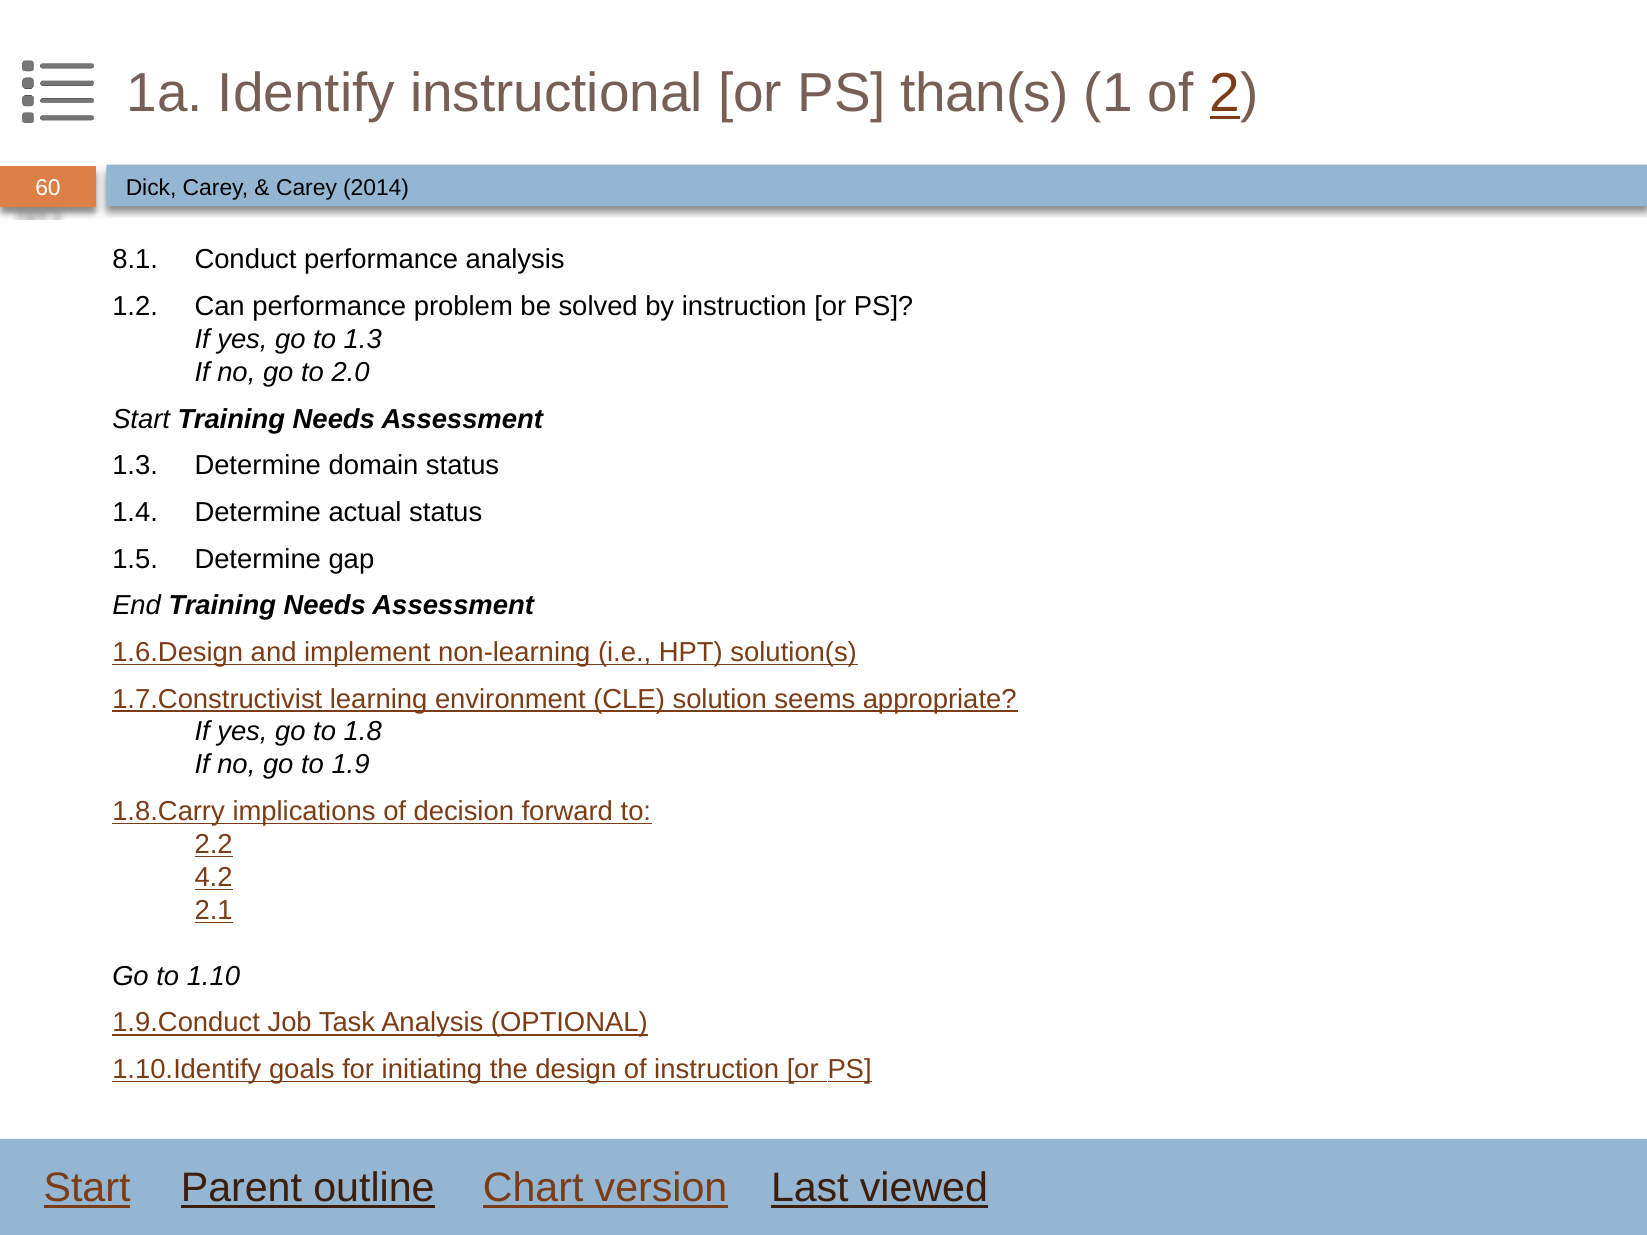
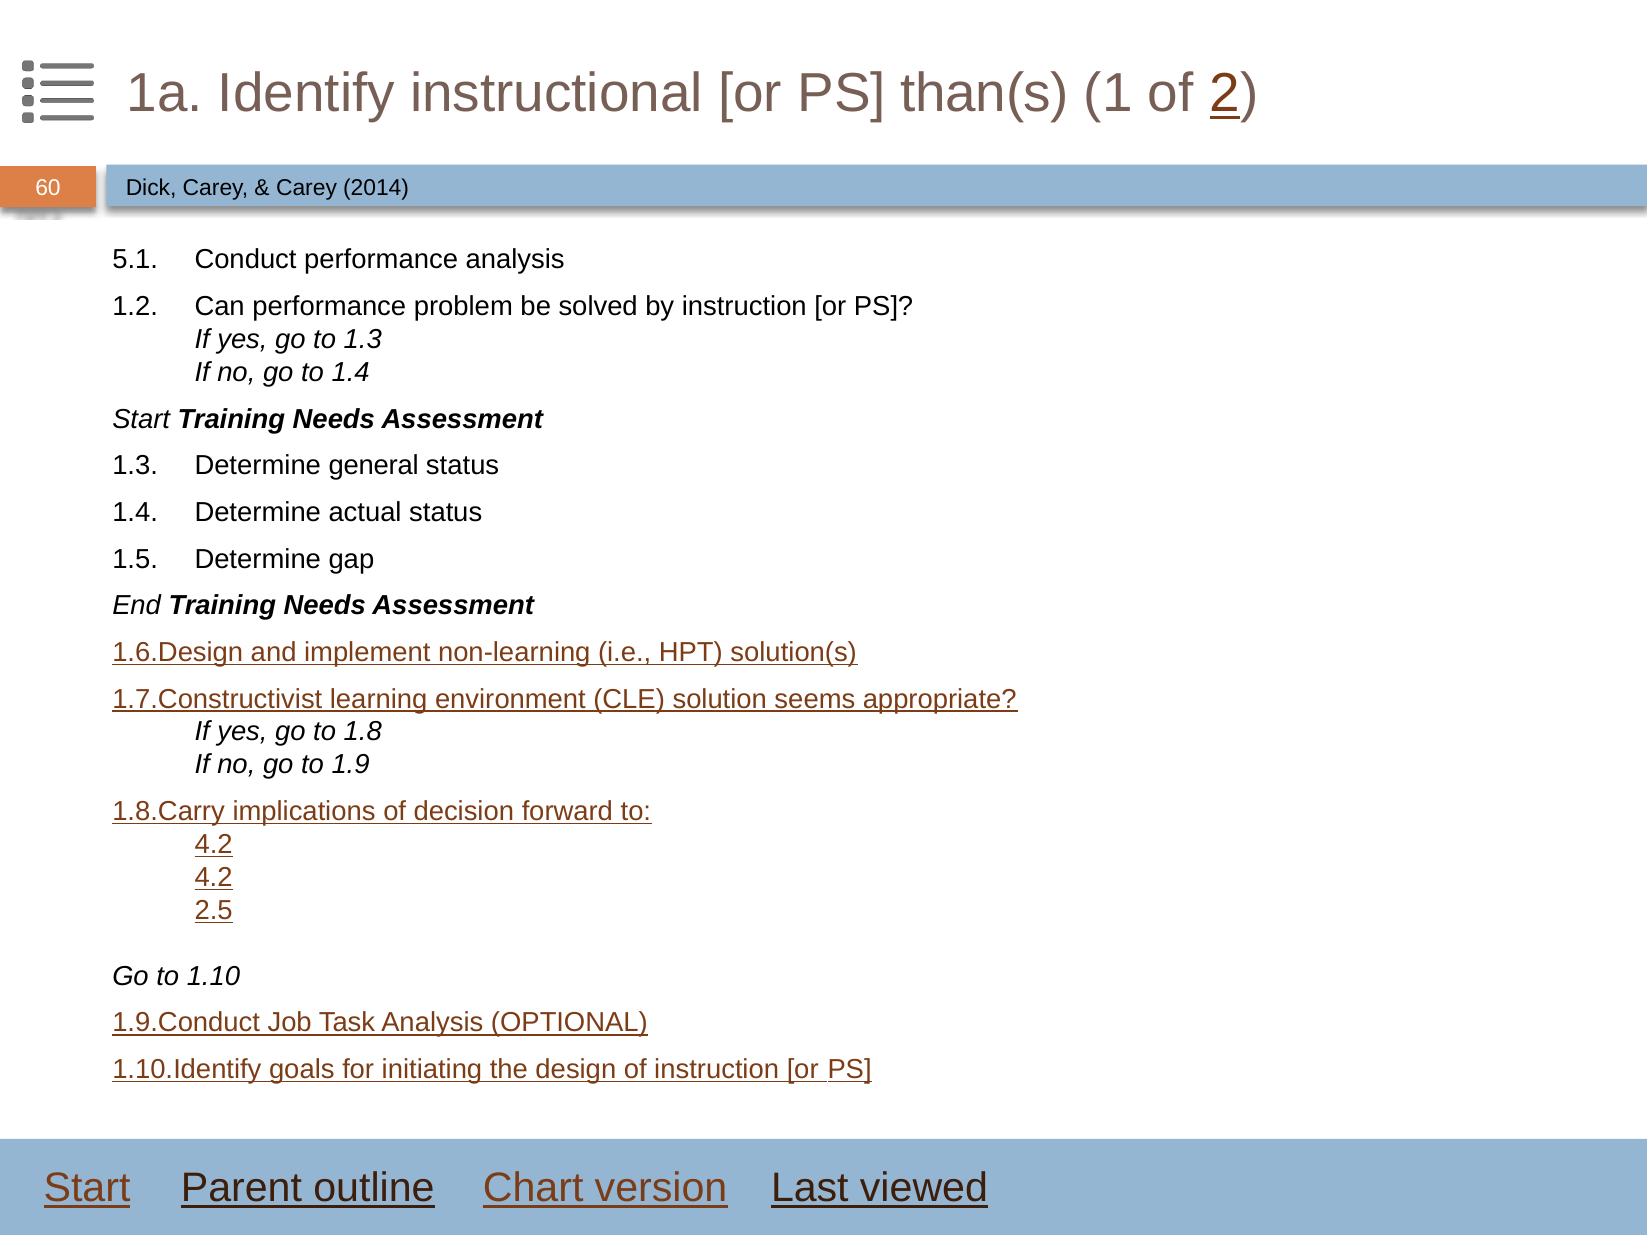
8.1: 8.1 -> 5.1
to 2.0: 2.0 -> 1.4
domain: domain -> general
2.2 at (214, 845): 2.2 -> 4.2
2.1: 2.1 -> 2.5
